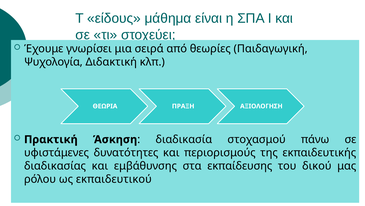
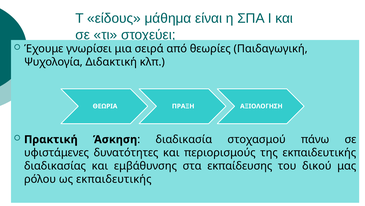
ως εκπαιδευτικού: εκπαιδευτικού -> εκπαιδευτικής
